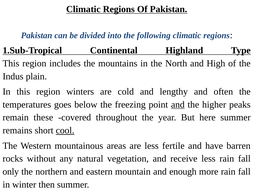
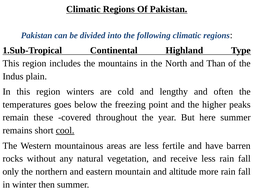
High: High -> Than
and at (178, 105) underline: present -> none
enough: enough -> altitude
